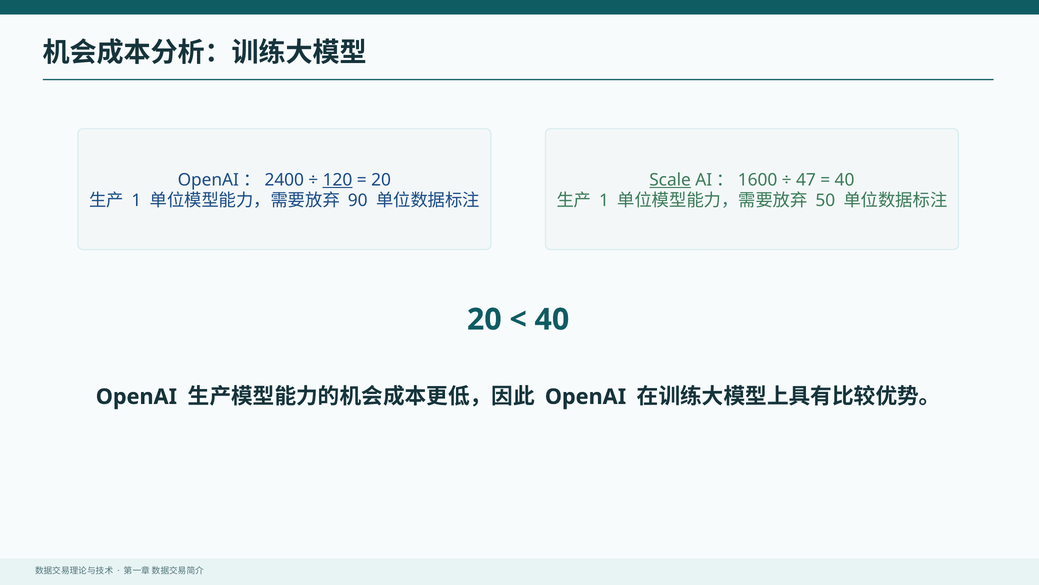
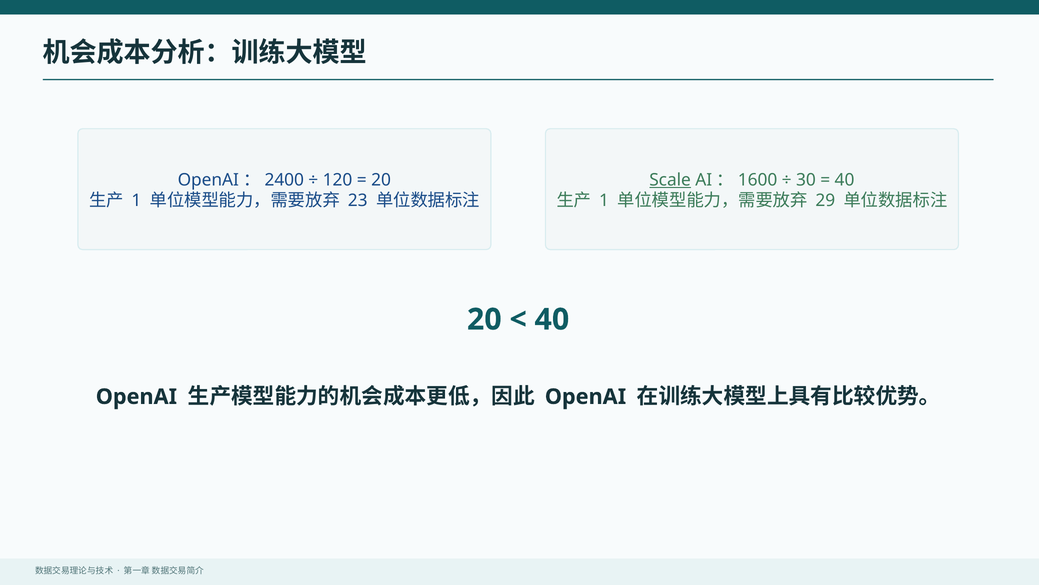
120 underline: present -> none
47: 47 -> 30
90: 90 -> 23
50: 50 -> 29
